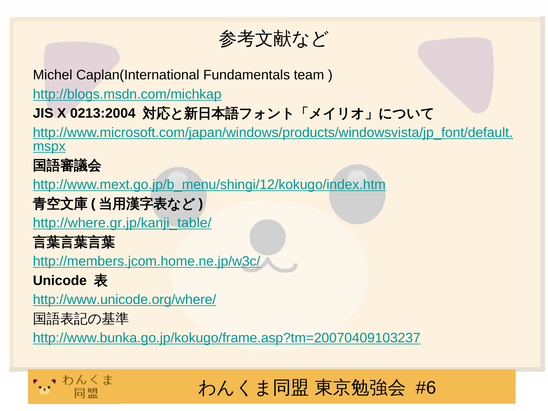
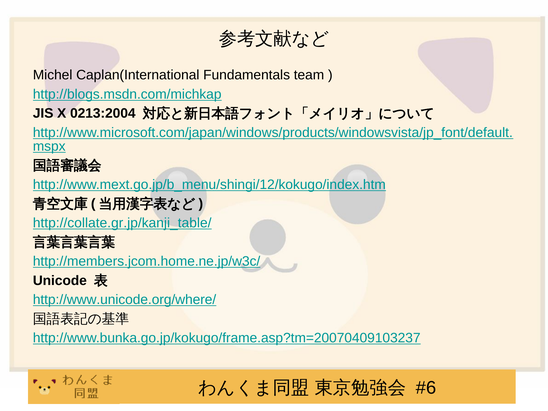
http://where.gr.jp/kanji_table/: http://where.gr.jp/kanji_table/ -> http://collate.gr.jp/kanji_table/
